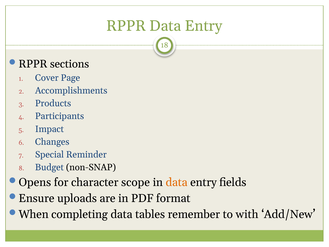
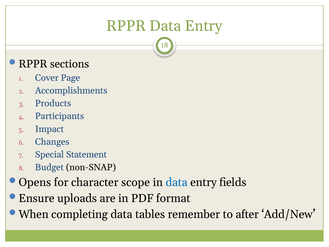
Reminder: Reminder -> Statement
data at (177, 182) colour: orange -> blue
with: with -> after
